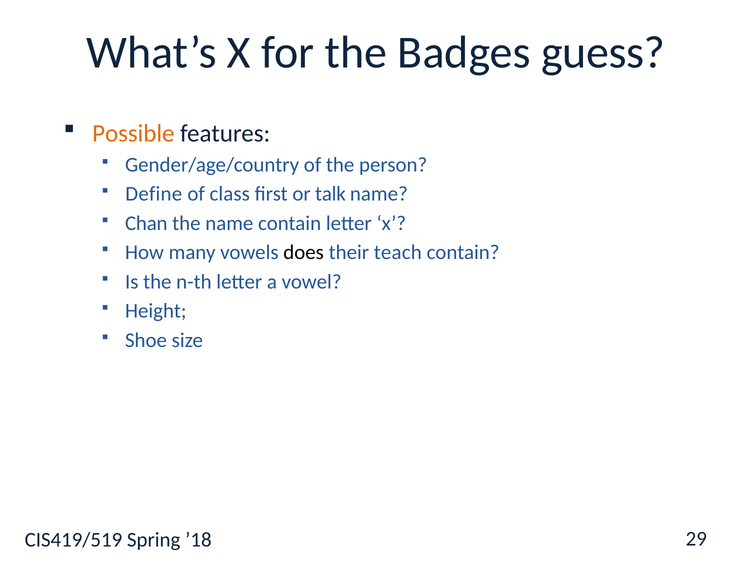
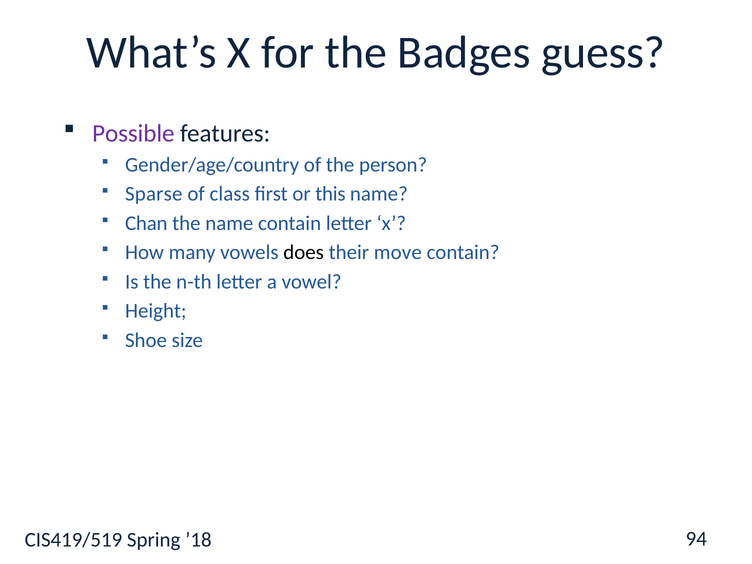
Possible colour: orange -> purple
Define: Define -> Sparse
talk: talk -> this
teach: teach -> move
29: 29 -> 94
